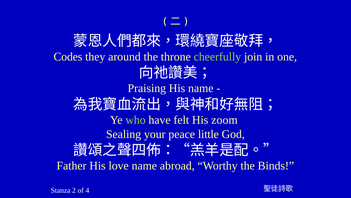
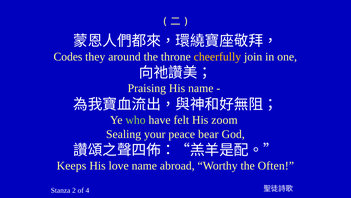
cheerfully colour: light green -> yellow
little: little -> bear
Father: Father -> Keeps
Binds: Binds -> Often
